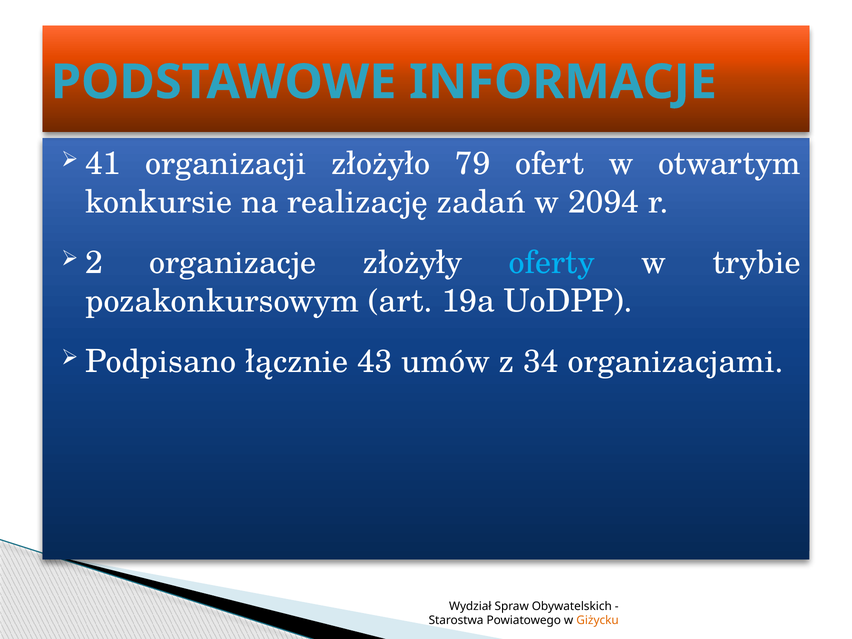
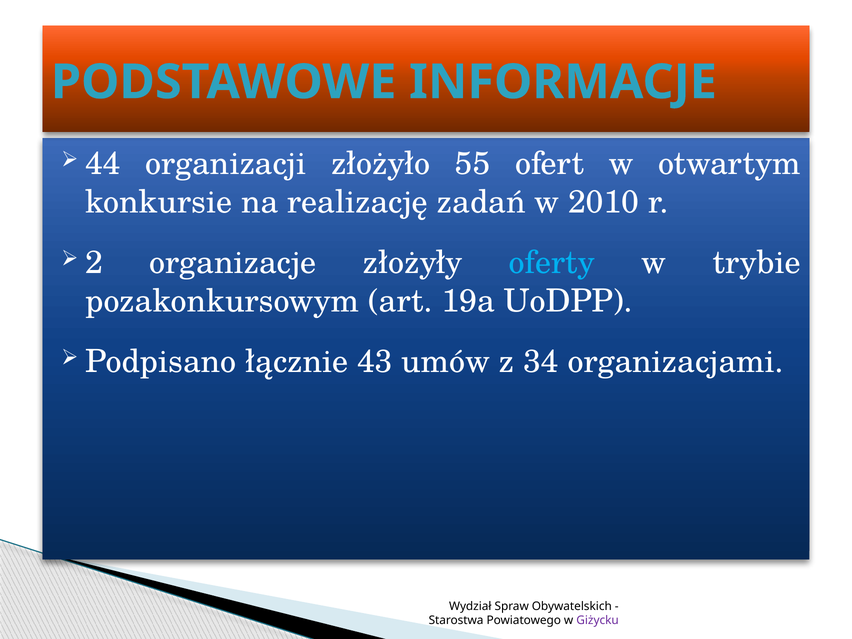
41: 41 -> 44
79: 79 -> 55
2094: 2094 -> 2010
Giżycku colour: orange -> purple
